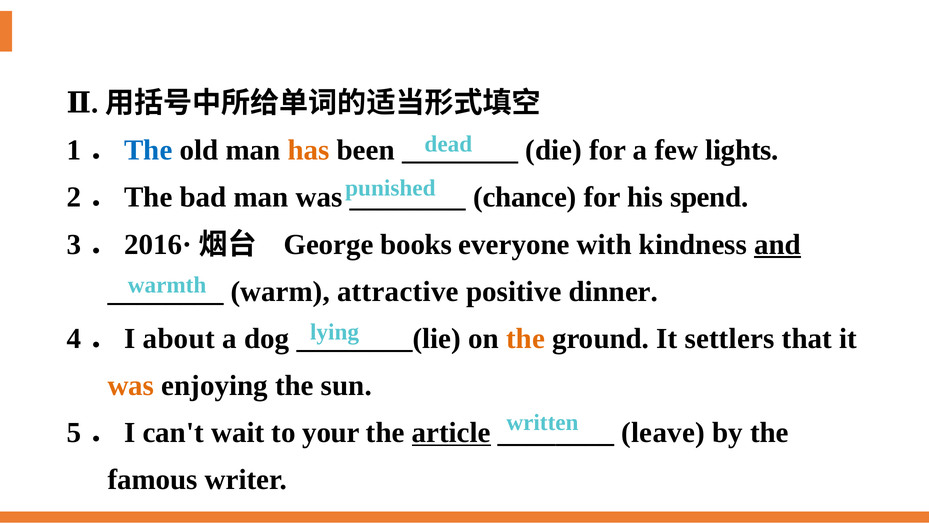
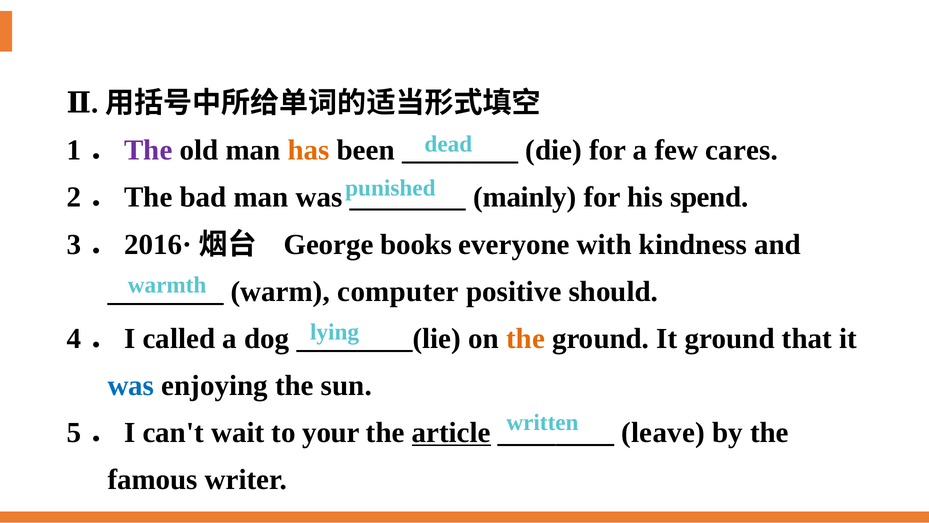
The at (148, 150) colour: blue -> purple
lights: lights -> cares
chance: chance -> mainly
and underline: present -> none
attractive: attractive -> computer
dinner: dinner -> should
about: about -> called
It settlers: settlers -> ground
was at (131, 385) colour: orange -> blue
